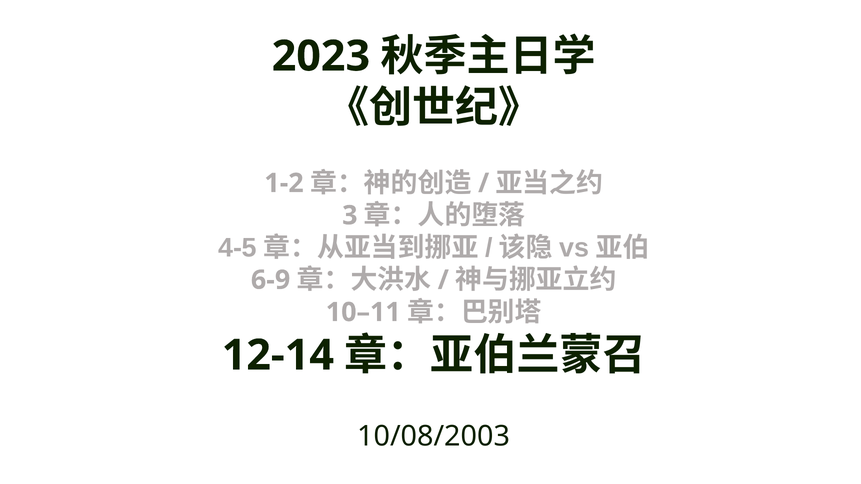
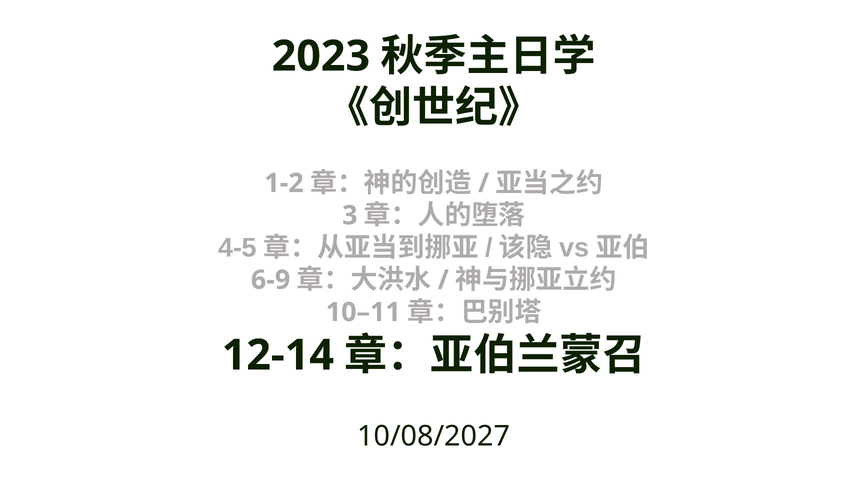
10/08/2003: 10/08/2003 -> 10/08/2027
